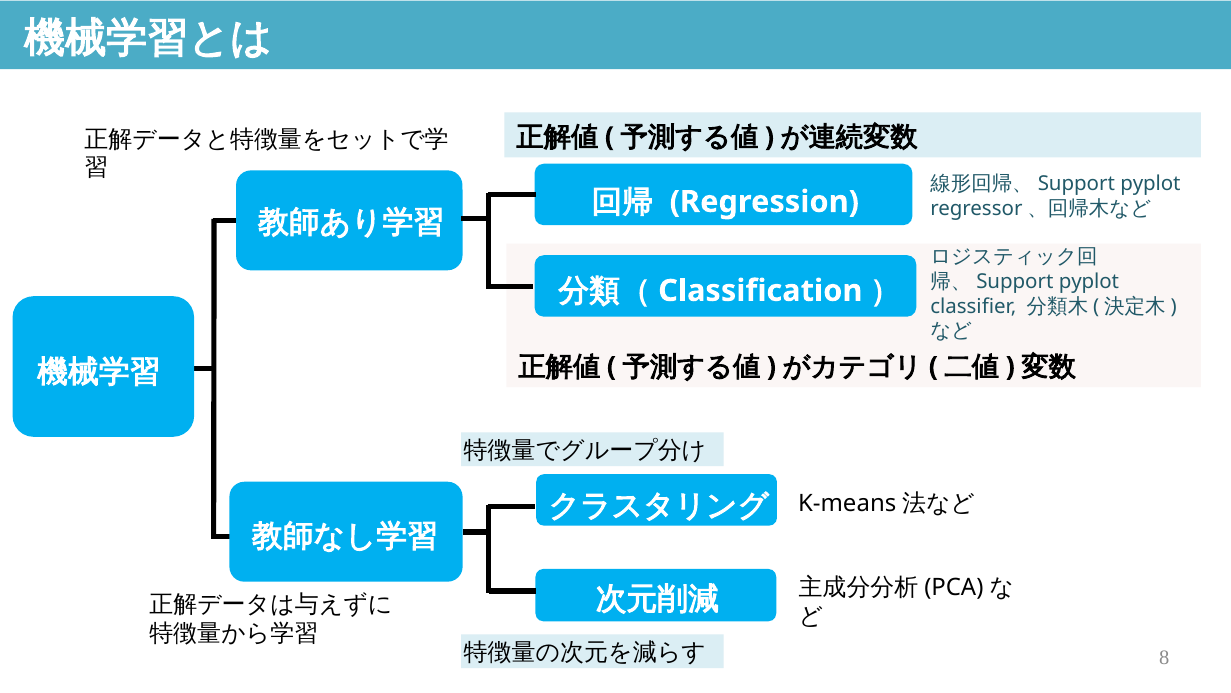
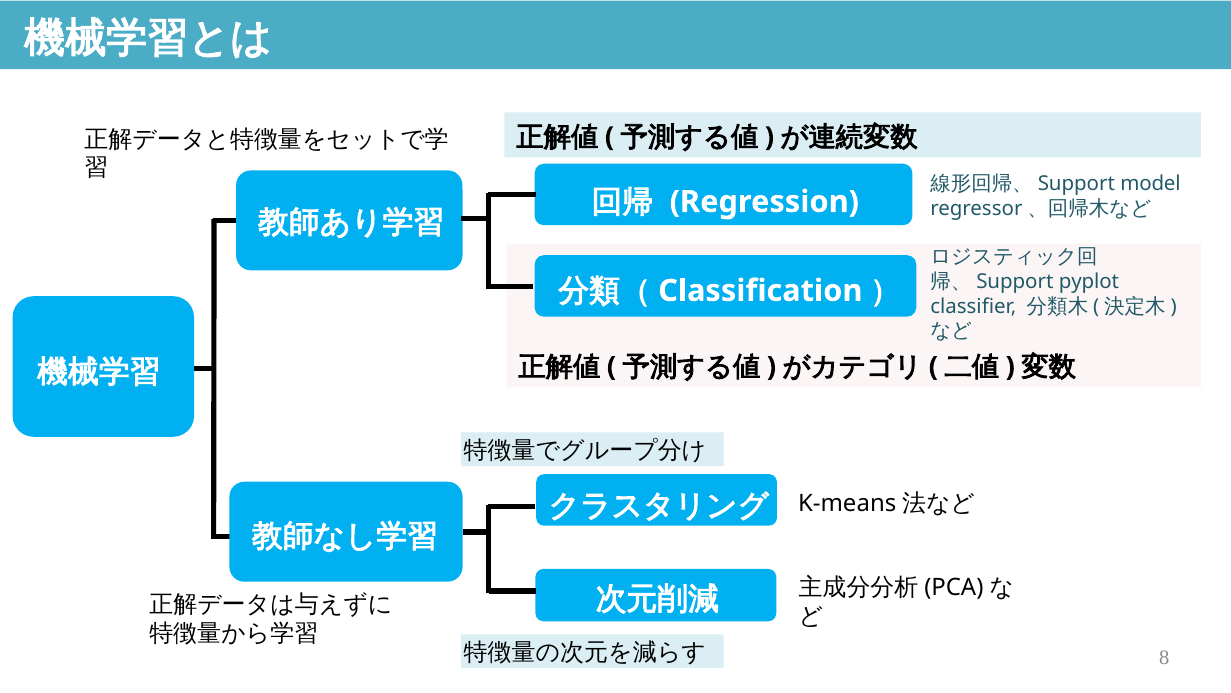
pyplot at (1150, 183): pyplot -> model
